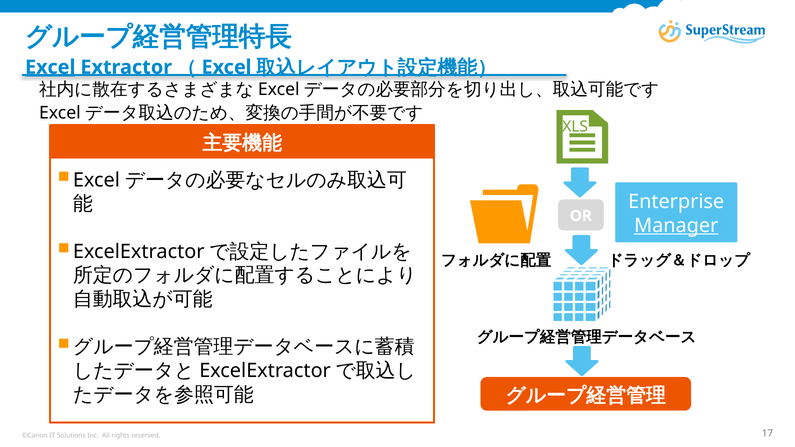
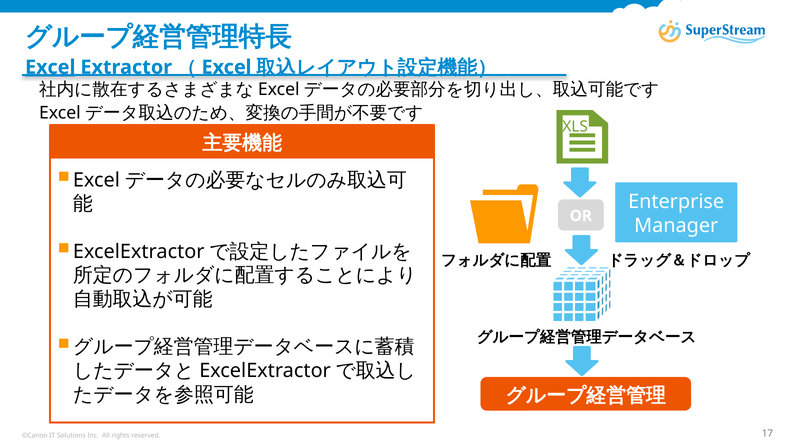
Manager underline: present -> none
